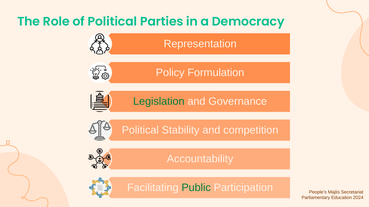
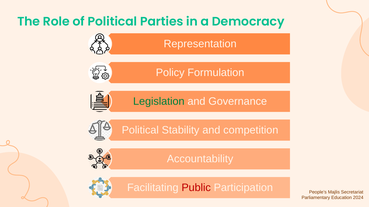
Public colour: green -> red
